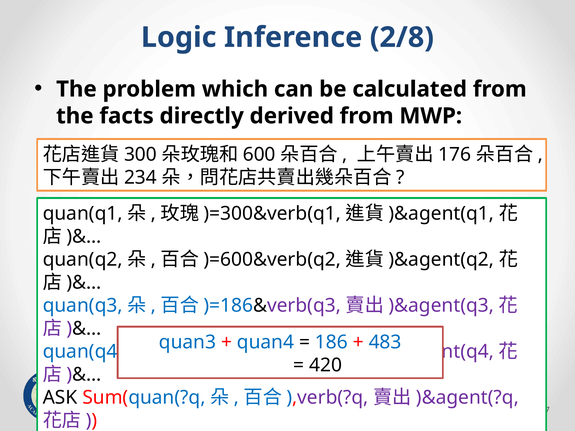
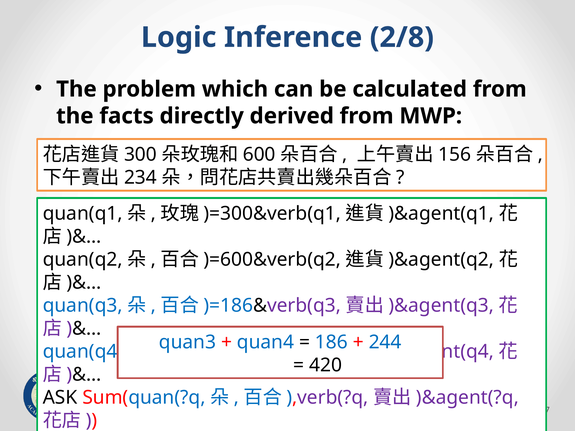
176: 176 -> 156
483: 483 -> 244
